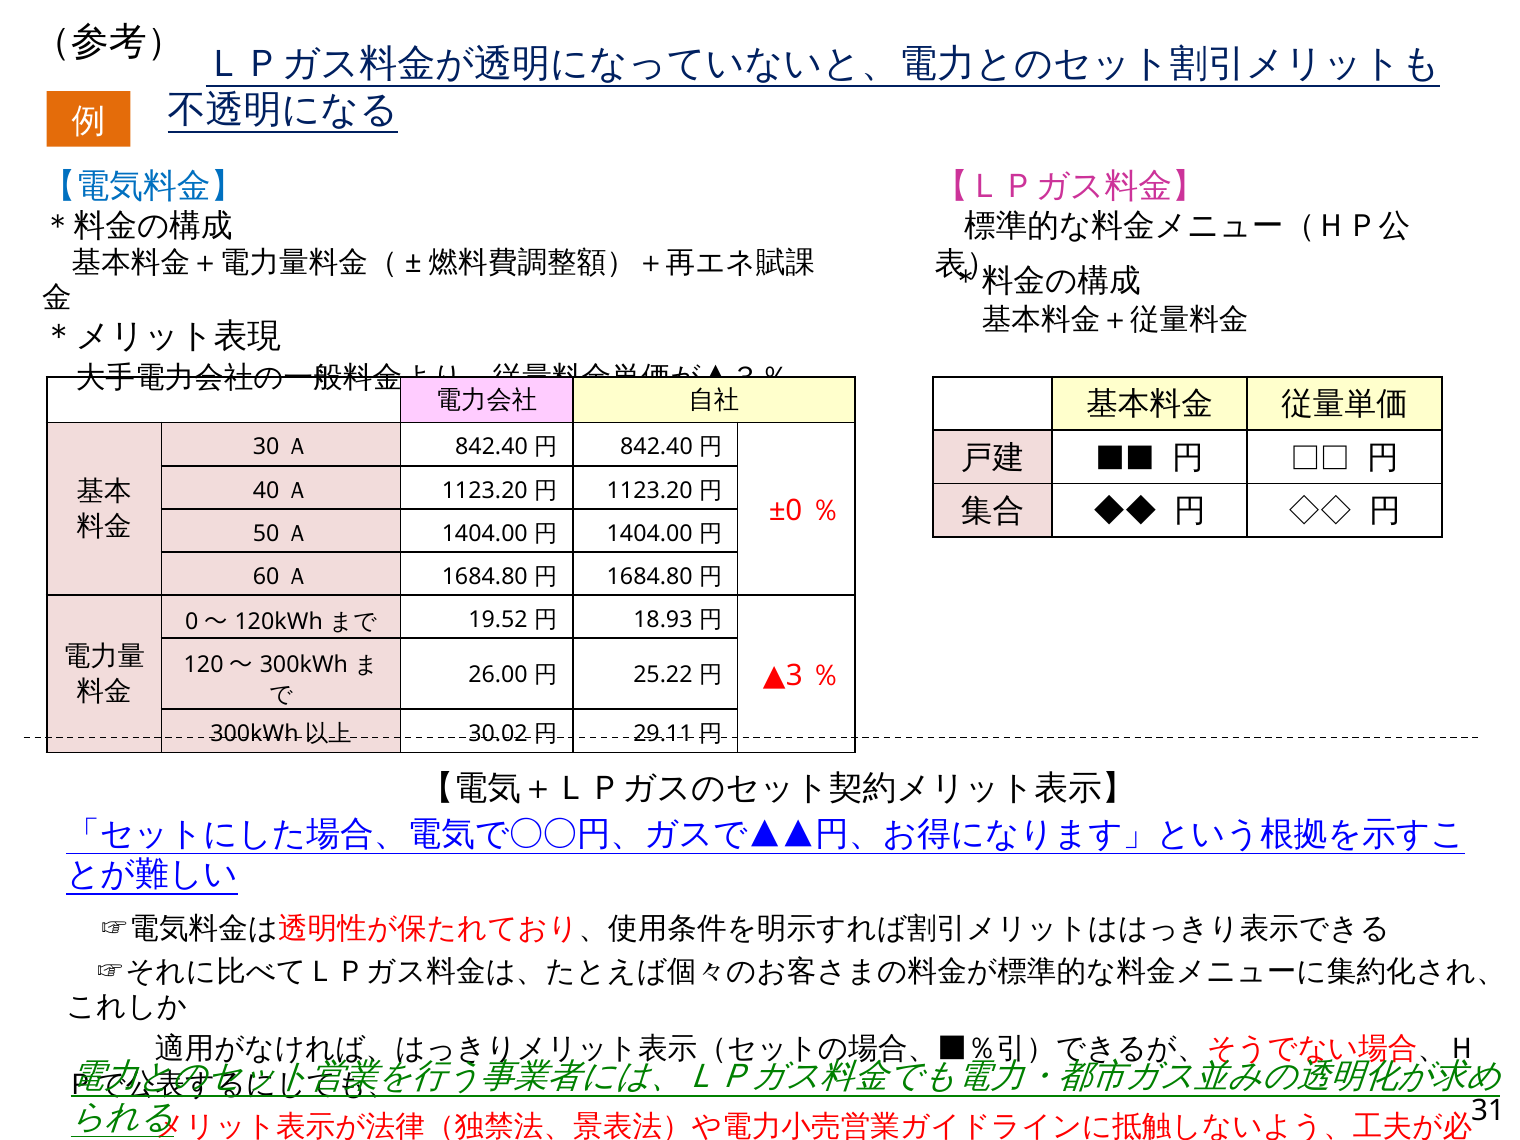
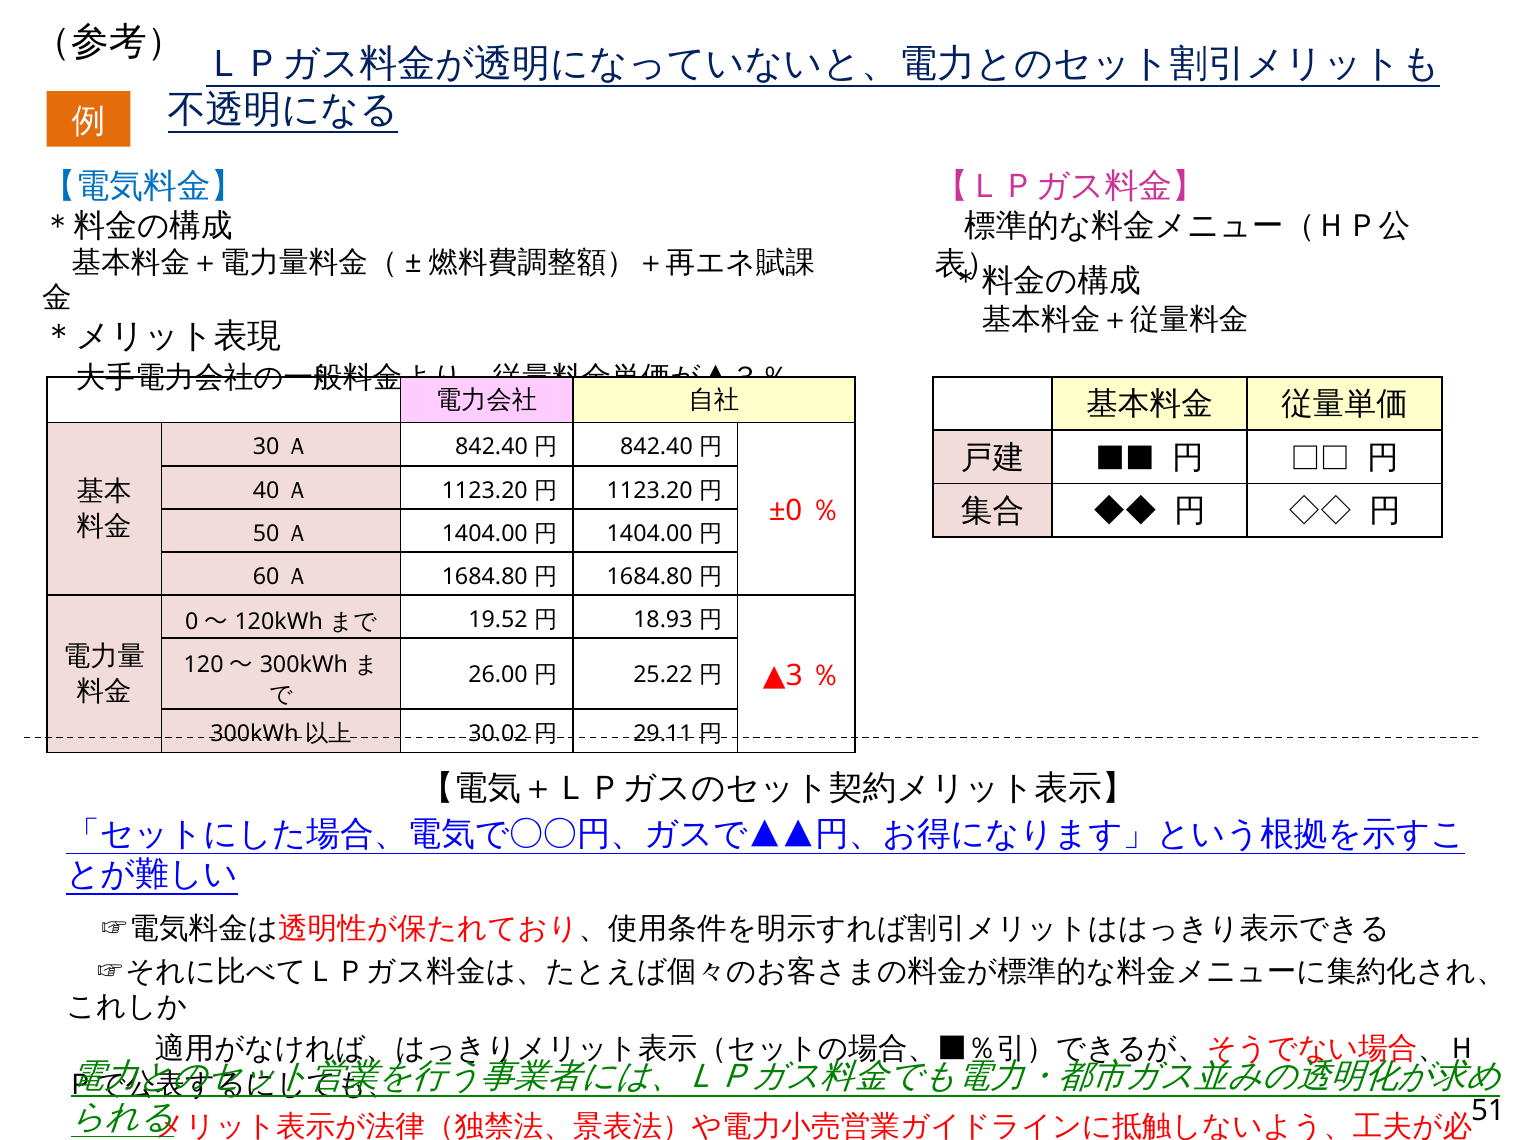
31: 31 -> 51
